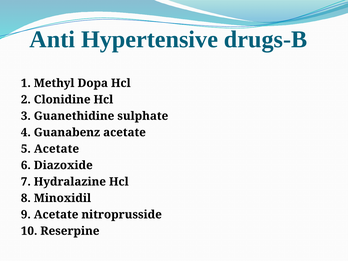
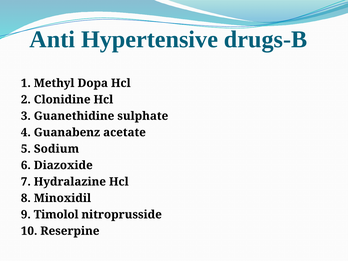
5 Acetate: Acetate -> Sodium
9 Acetate: Acetate -> Timolol
